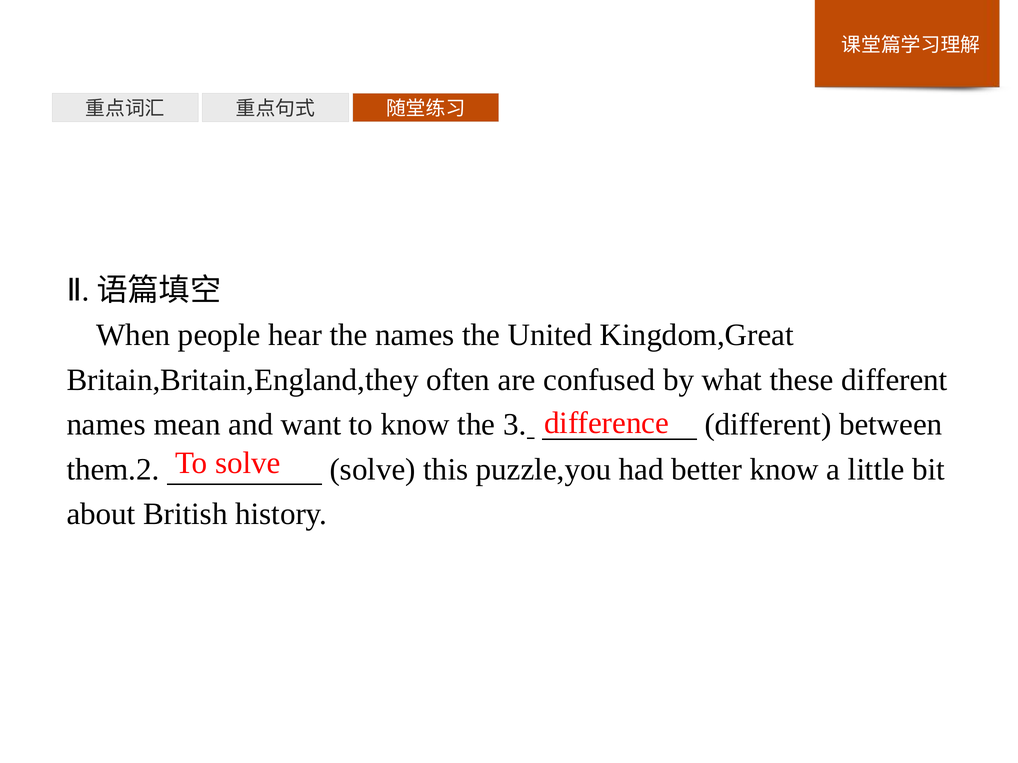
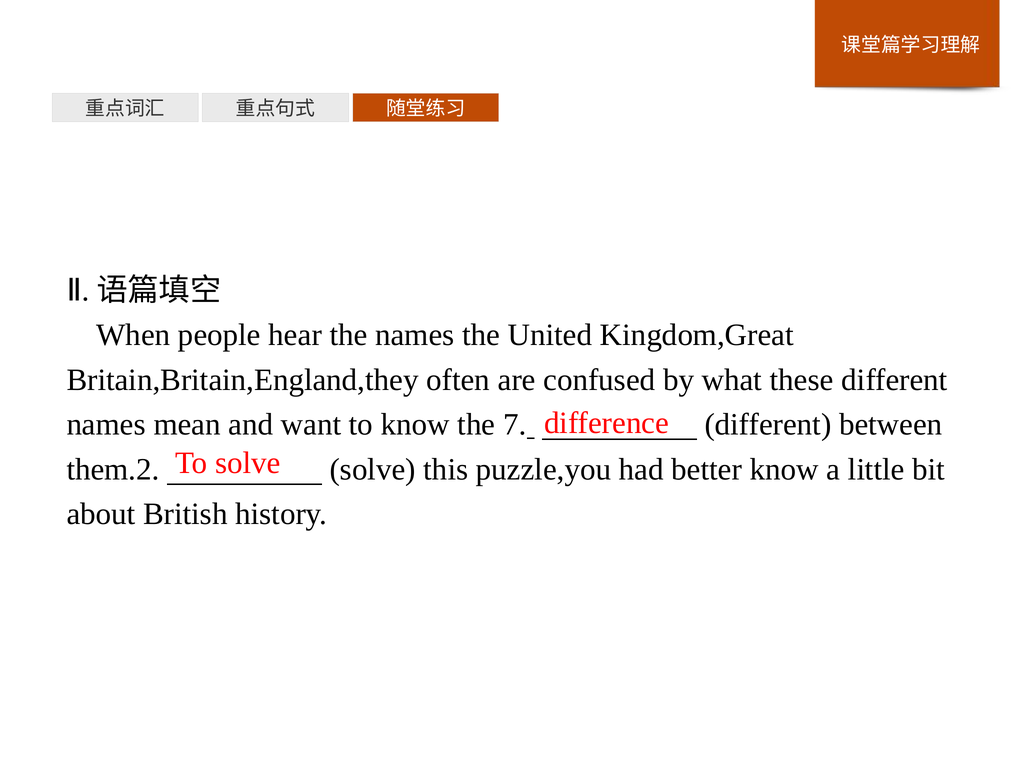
3: 3 -> 7
